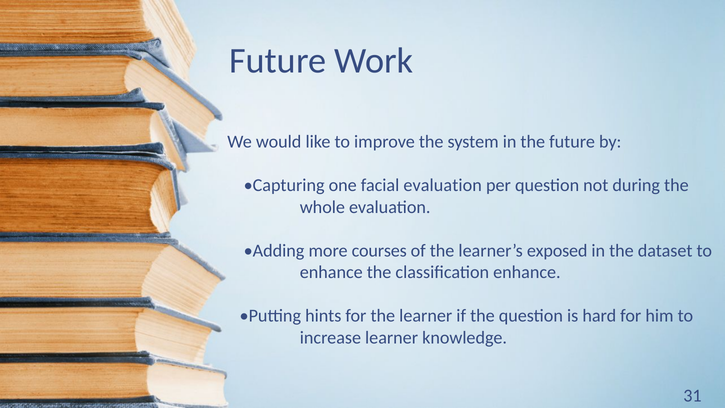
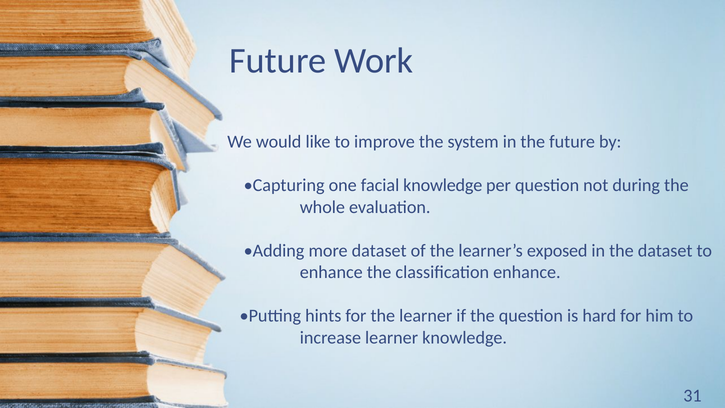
facial evaluation: evaluation -> knowledge
more courses: courses -> dataset
